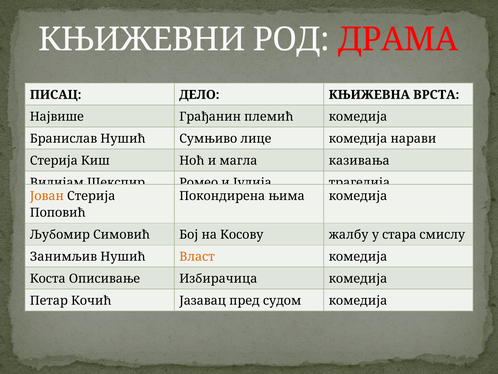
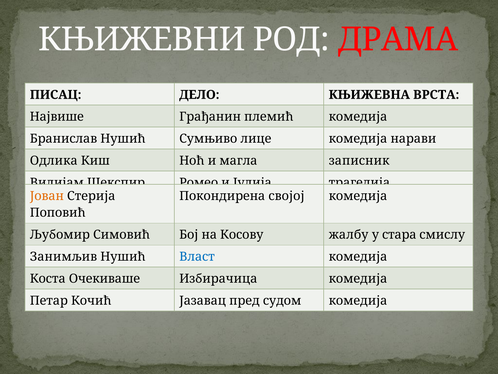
Стерија at (54, 160): Стерија -> Одлика
казивања: казивања -> записник
њима: њима -> својој
Власт colour: orange -> blue
Описивање: Описивање -> Очекиваше
